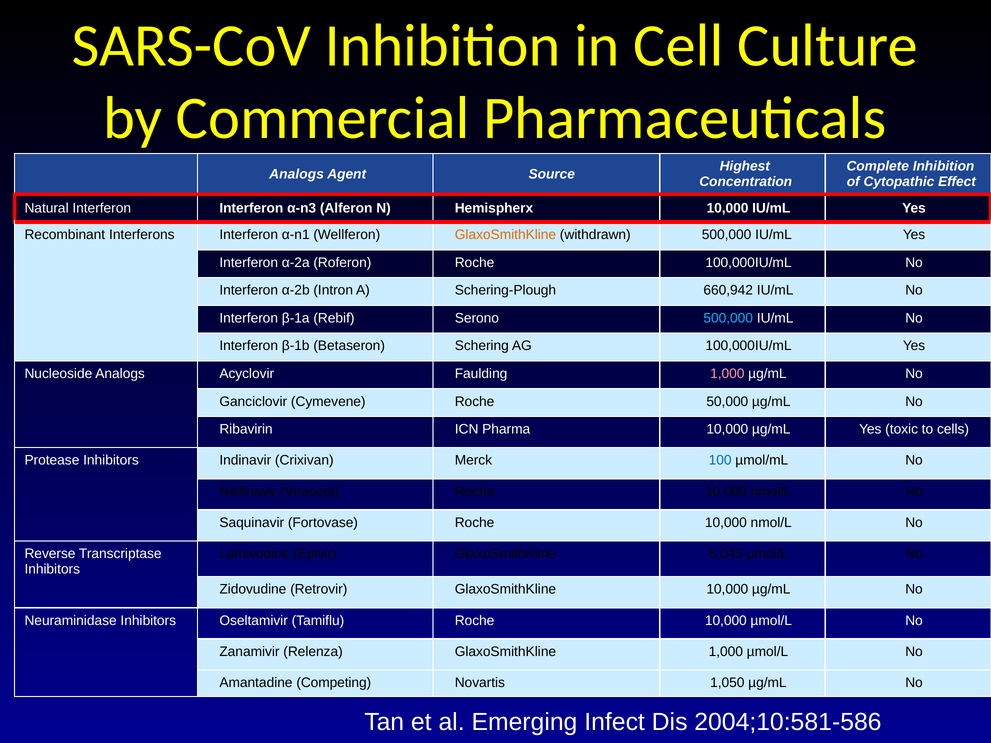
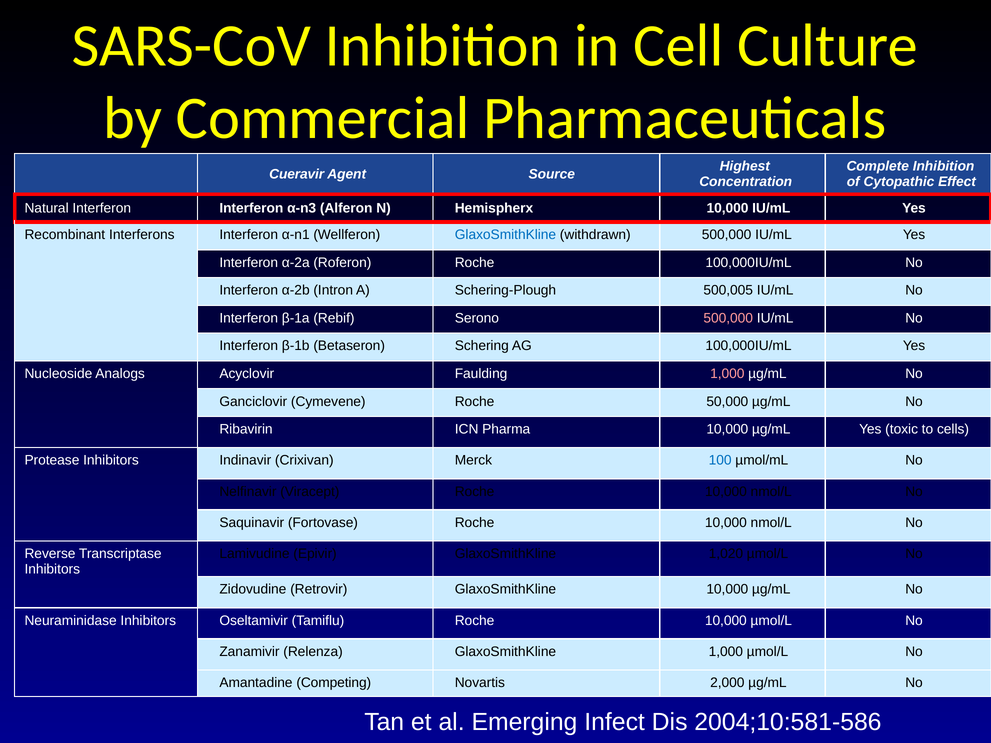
Analogs at (297, 174): Analogs -> Cueravir
GlaxoSmithKline at (505, 235) colour: orange -> blue
660,942: 660,942 -> 500,005
500,000 at (728, 318) colour: light blue -> pink
6,043: 6,043 -> 1,020
1,050: 1,050 -> 2,000
